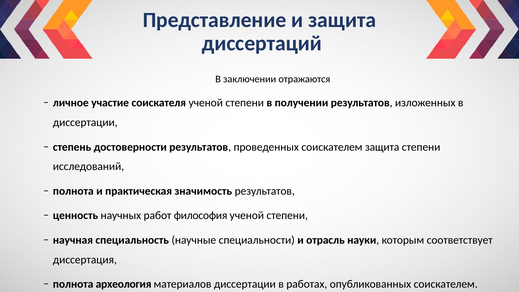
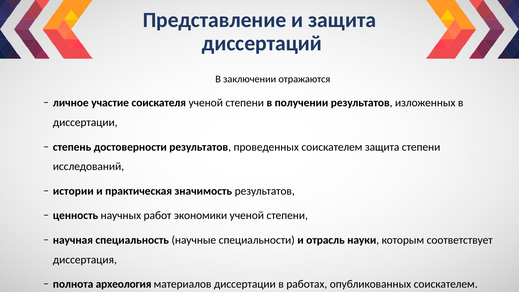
полнота at (73, 191): полнота -> истории
философия: философия -> экономики
